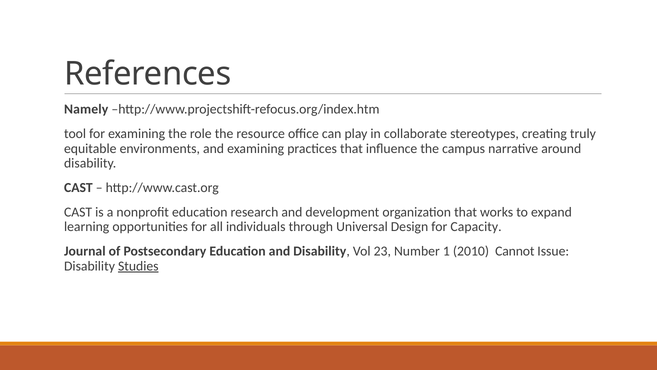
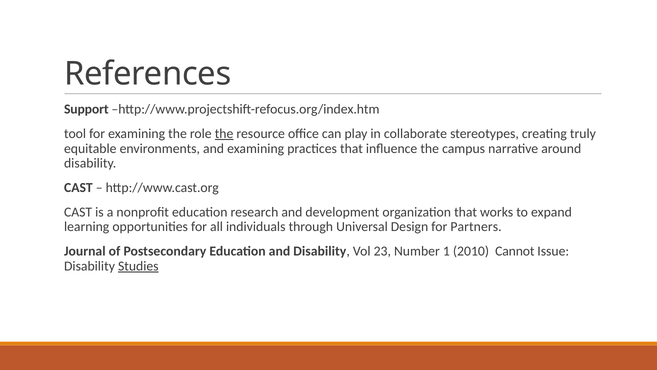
Namely: Namely -> Support
the at (224, 134) underline: none -> present
Capacity: Capacity -> Partners
